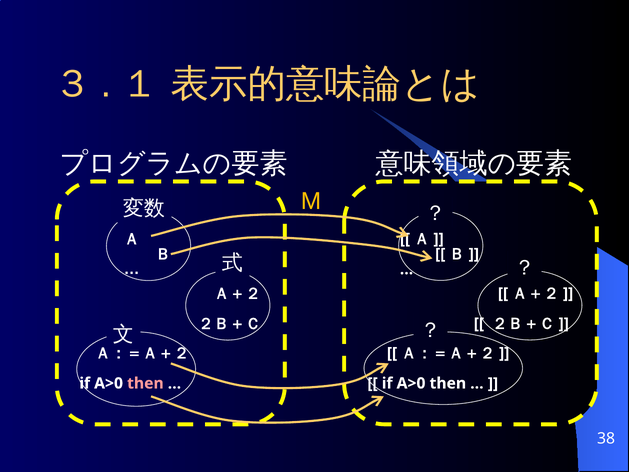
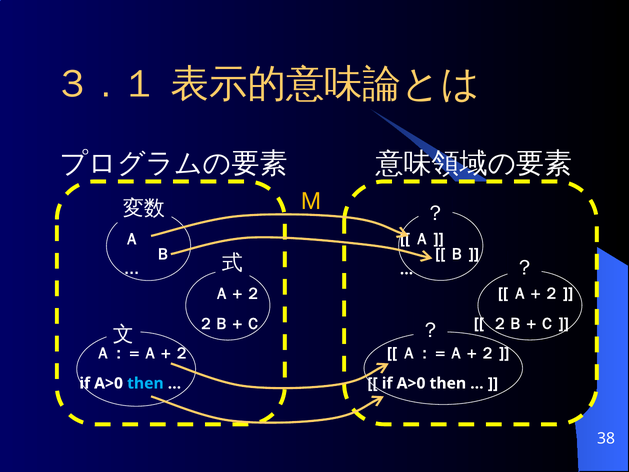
then at (145, 383) colour: pink -> light blue
